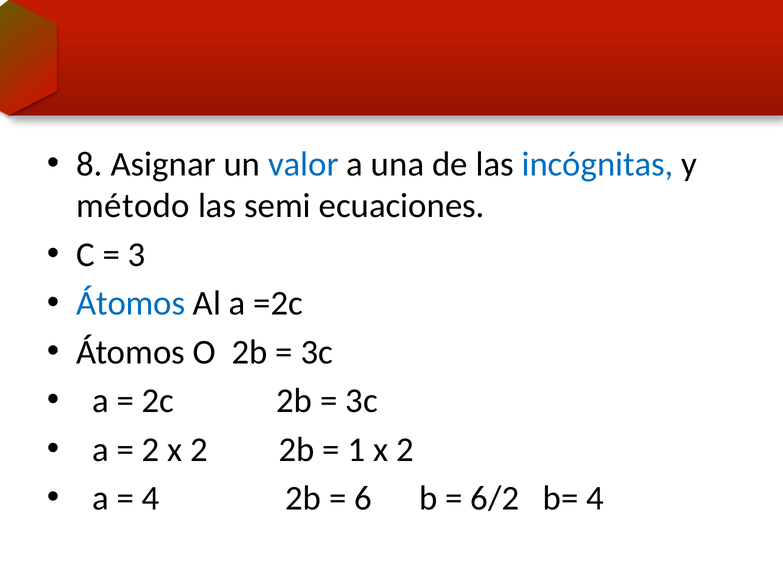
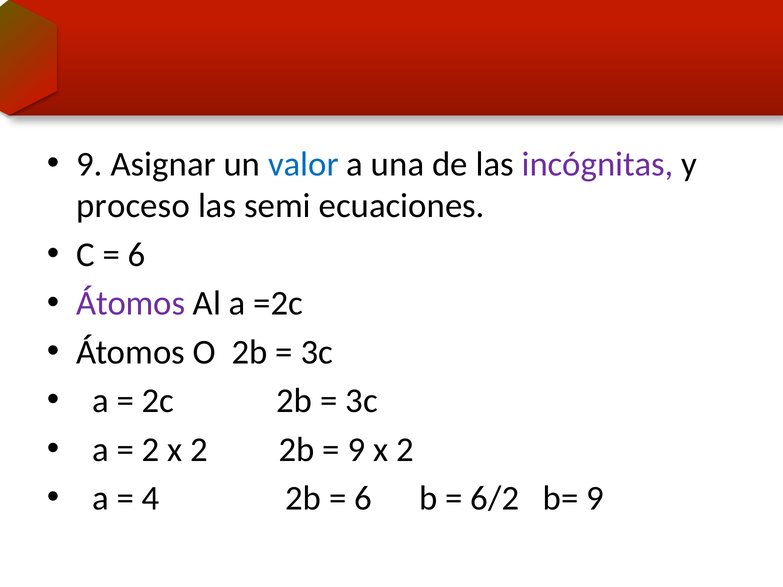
8 at (90, 164): 8 -> 9
incógnitas colour: blue -> purple
método: método -> proceso
3 at (137, 255): 3 -> 6
Átomos at (131, 304) colour: blue -> purple
1 at (356, 450): 1 -> 9
b= 4: 4 -> 9
